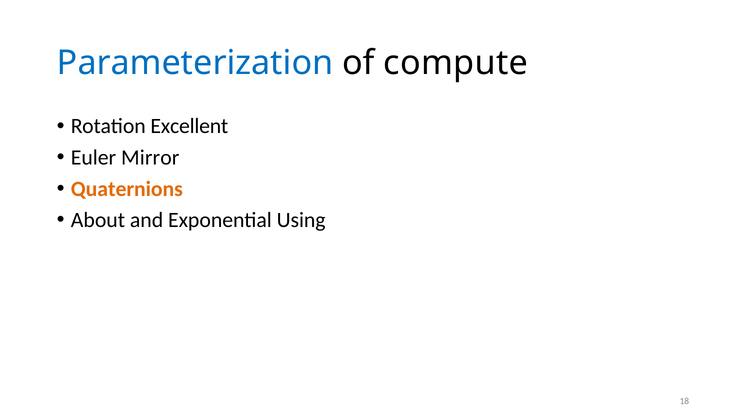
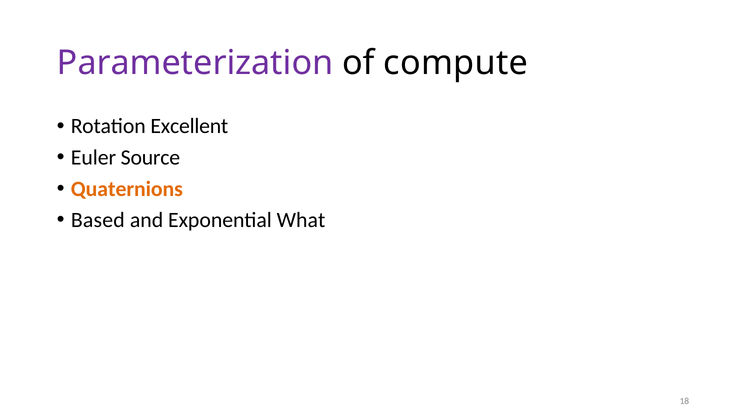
Parameterization colour: blue -> purple
Mirror: Mirror -> Source
About: About -> Based
Using: Using -> What
